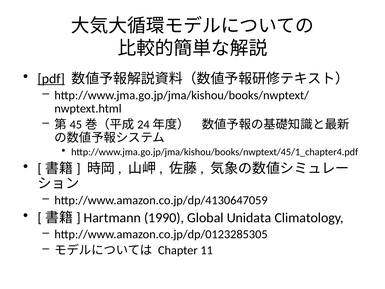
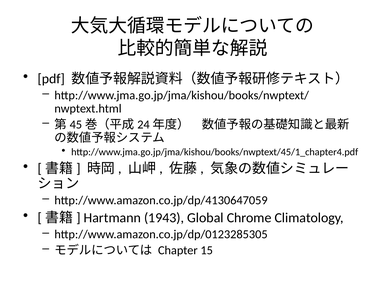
pdf underline: present -> none
1990: 1990 -> 1943
Unidata: Unidata -> Chrome
11: 11 -> 15
